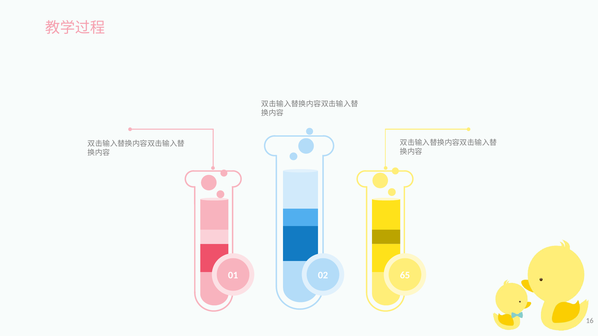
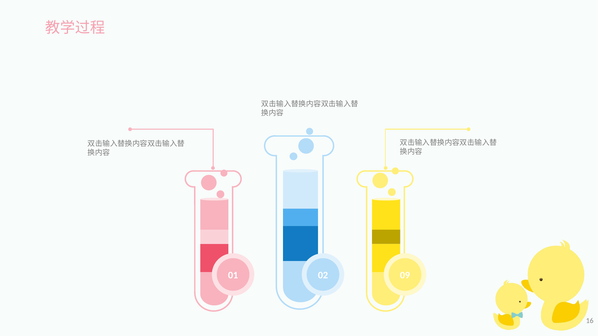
65: 65 -> 09
